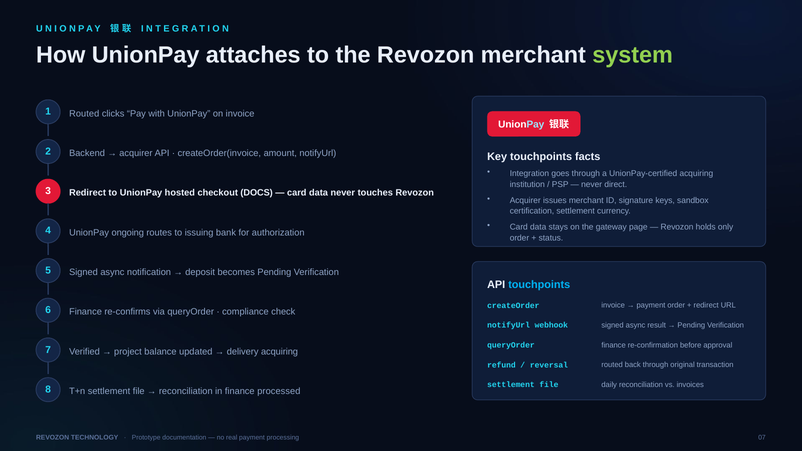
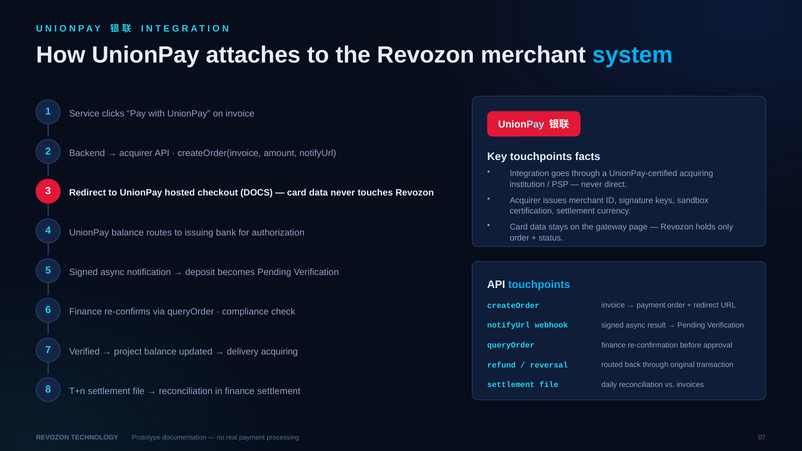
system colour: light green -> light blue
1 Routed: Routed -> Service
UnionPay ongoing: ongoing -> balance
finance processed: processed -> settlement
